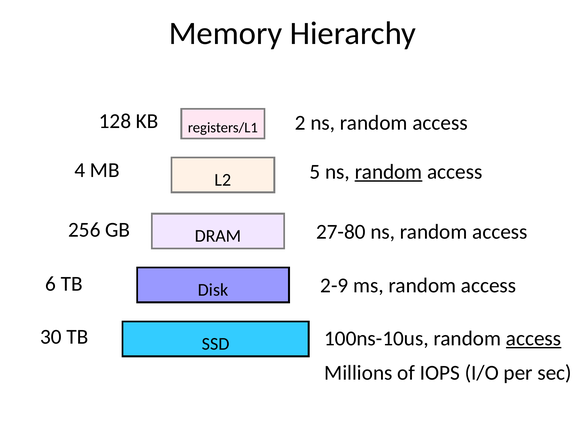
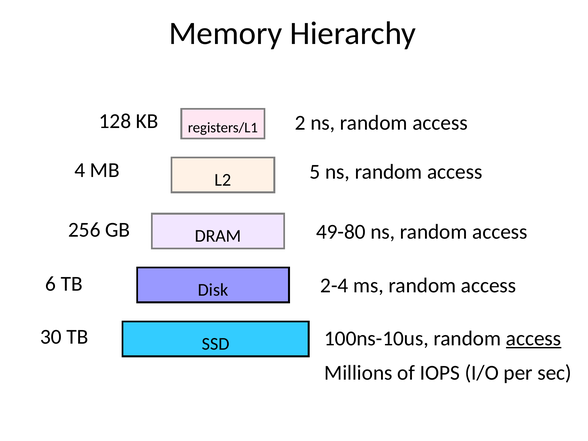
random at (388, 172) underline: present -> none
27-80: 27-80 -> 49-80
2-9: 2-9 -> 2-4
